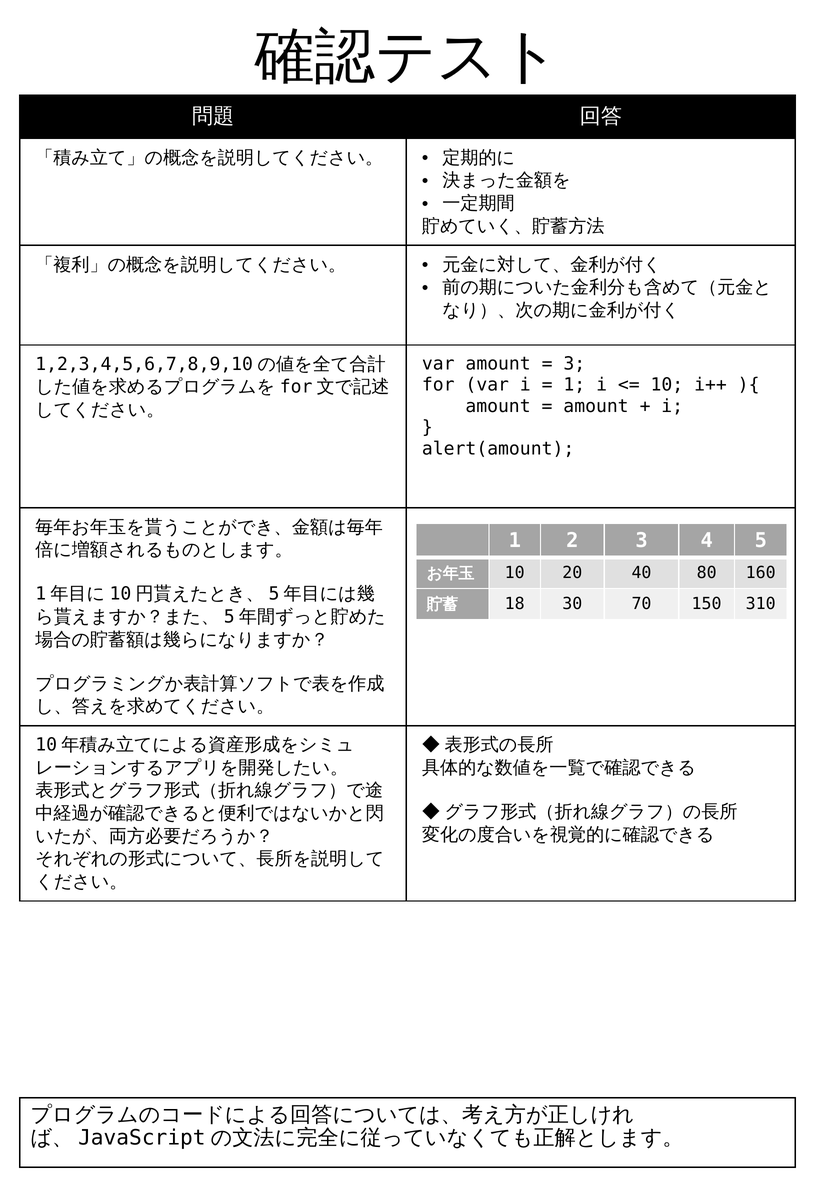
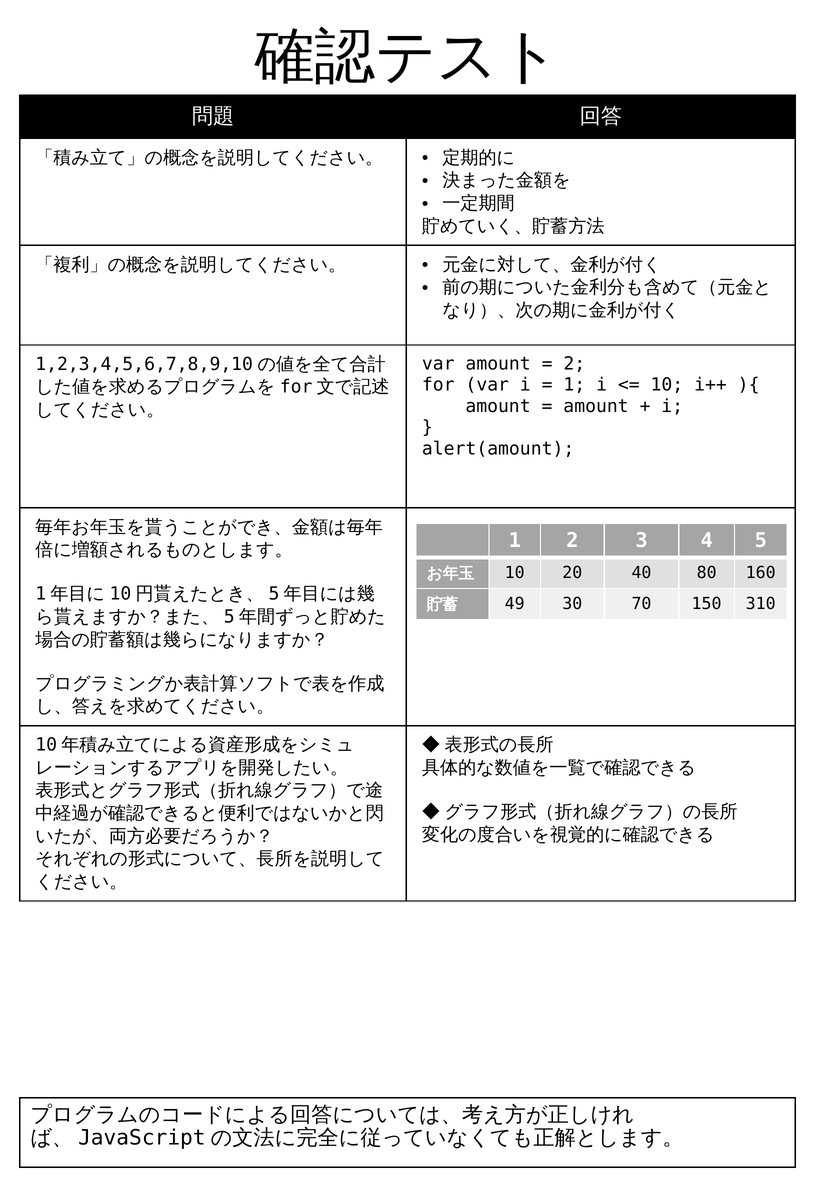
3 at (574, 363): 3 -> 2
18: 18 -> 49
